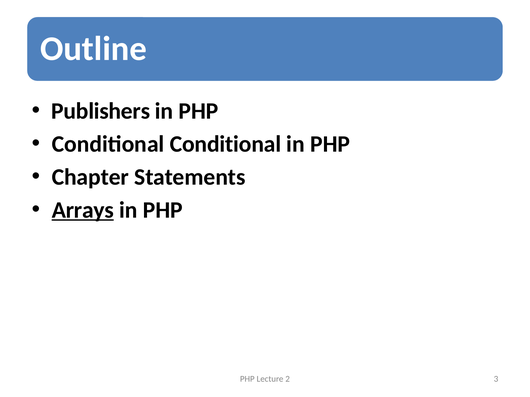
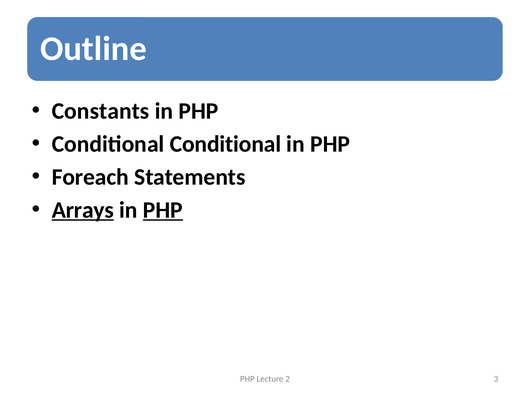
Publishers: Publishers -> Constants
Chapter: Chapter -> Foreach
PHP at (163, 210) underline: none -> present
